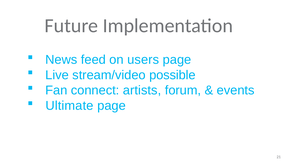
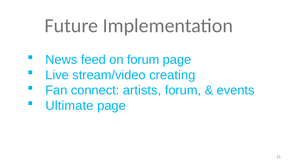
on users: users -> forum
possible: possible -> creating
